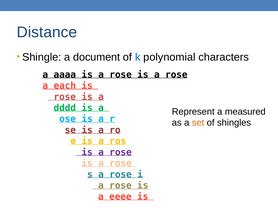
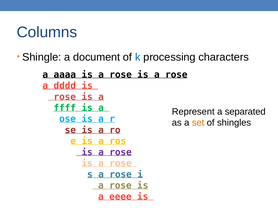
Distance: Distance -> Columns
polynomial: polynomial -> processing
each: each -> dddd
dddd: dddd -> ffff
measured: measured -> separated
